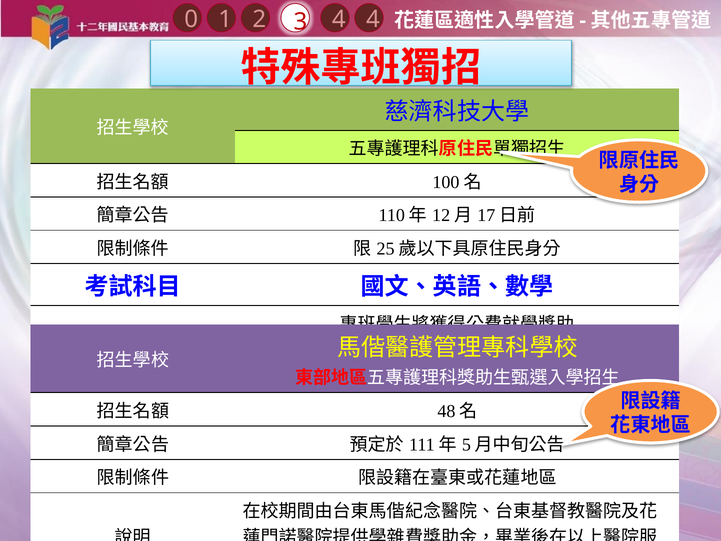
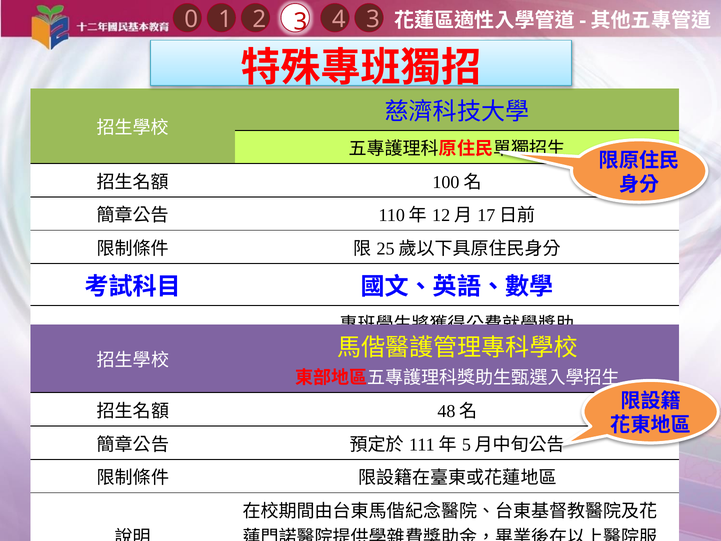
4 4: 4 -> 3
